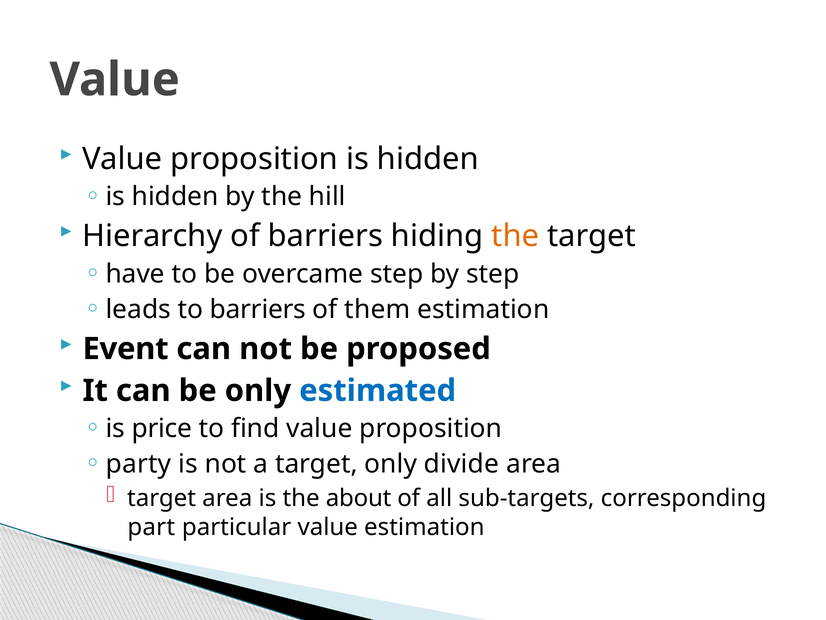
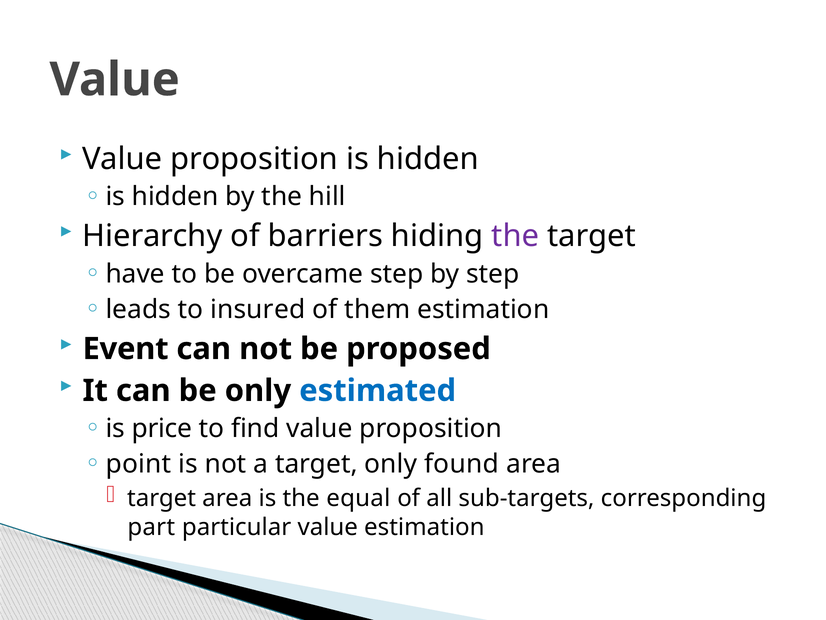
the at (515, 236) colour: orange -> purple
to barriers: barriers -> insured
party: party -> point
divide: divide -> found
about: about -> equal
